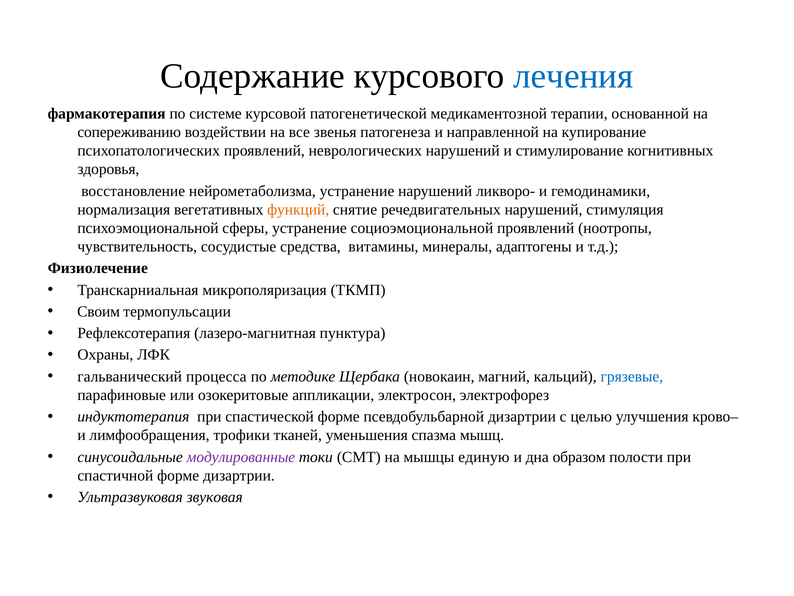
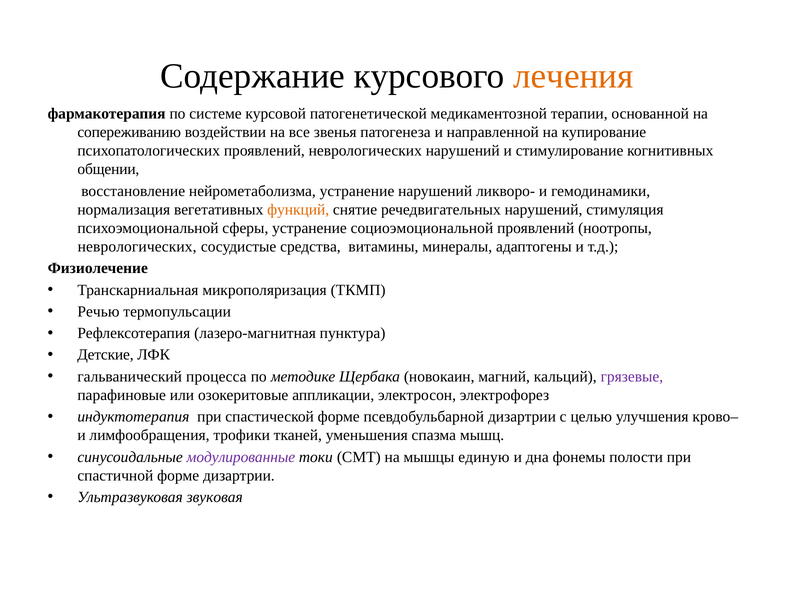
лечения colour: blue -> orange
здоровья: здоровья -> общении
чувствительность at (137, 246): чувствительность -> неврологических
Своим: Своим -> Речью
Охраны: Охраны -> Детские
грязевые colour: blue -> purple
образом: образом -> фонемы
